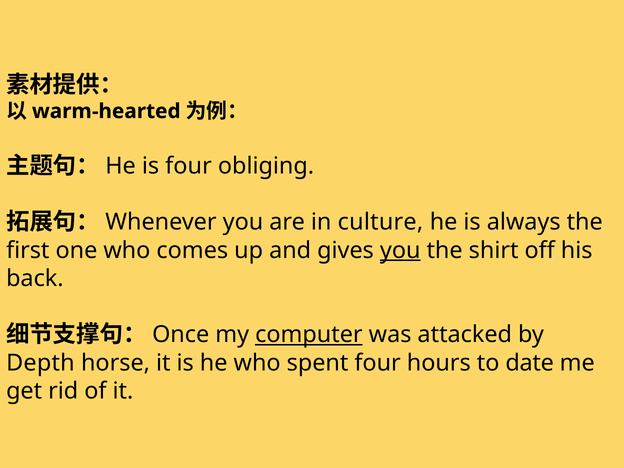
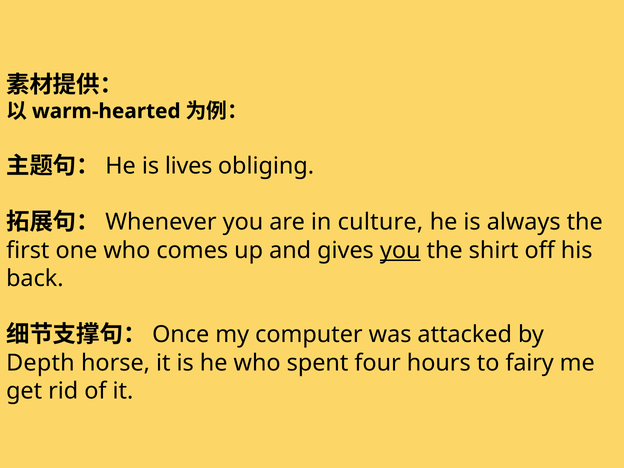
is four: four -> lives
computer underline: present -> none
date: date -> fairy
